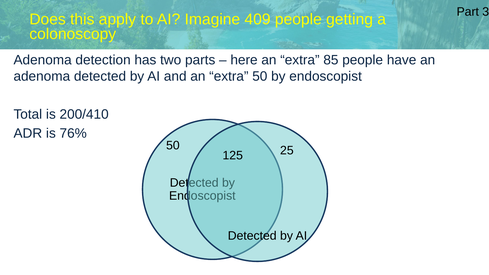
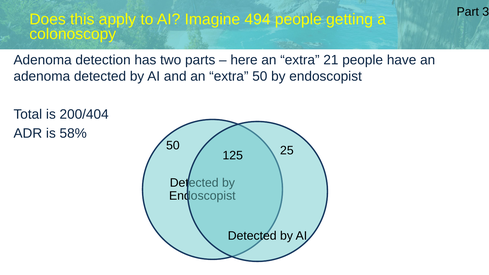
409: 409 -> 494
85: 85 -> 21
200/410: 200/410 -> 200/404
76%: 76% -> 58%
